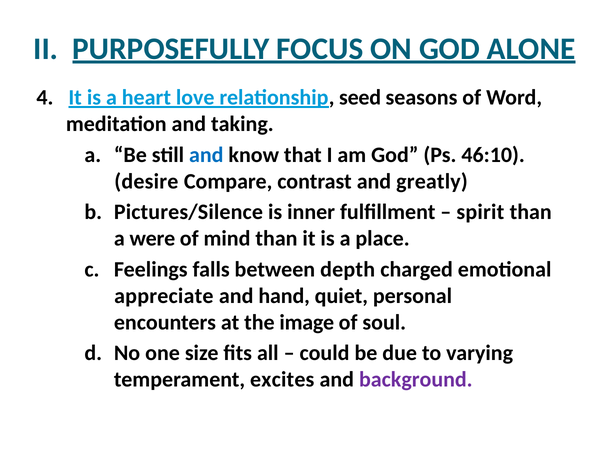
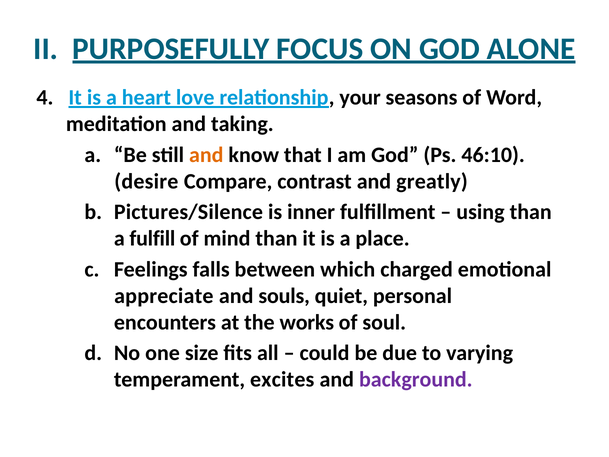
seed: seed -> your
and at (206, 155) colour: blue -> orange
spirit: spirit -> using
were: were -> fulfill
depth: depth -> which
hand: hand -> souls
image: image -> works
